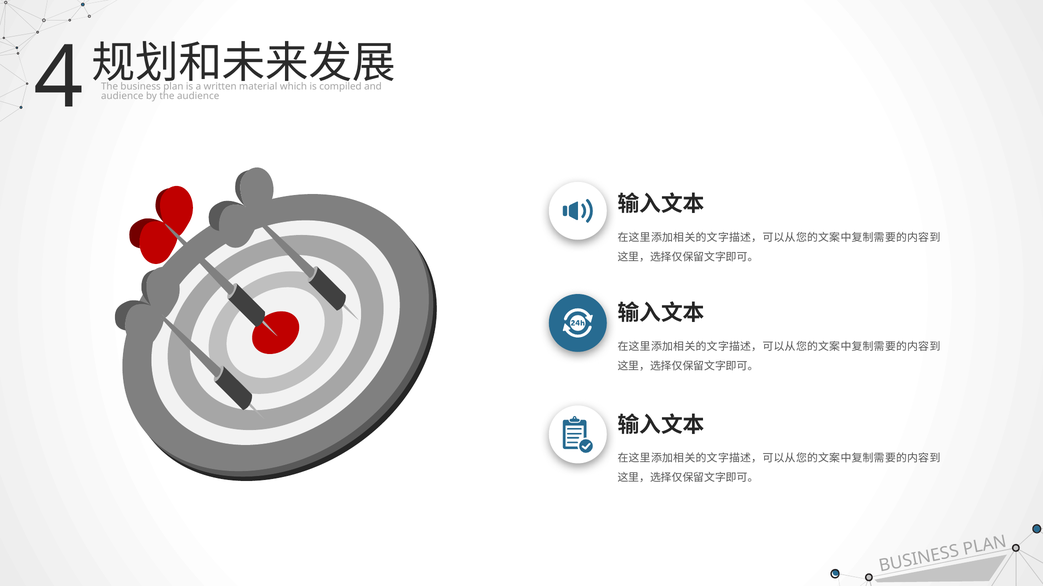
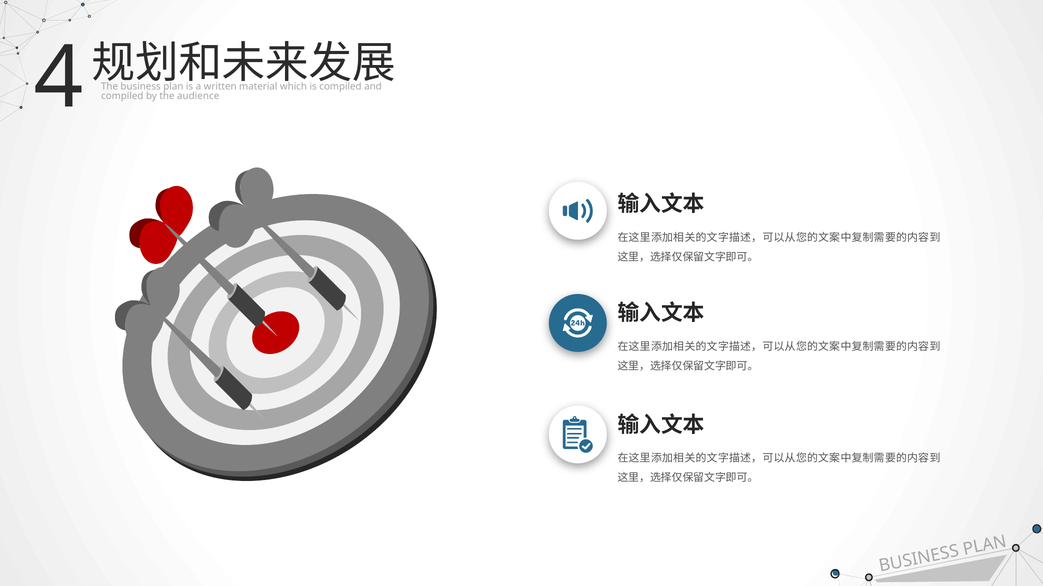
audience at (122, 96): audience -> compiled
